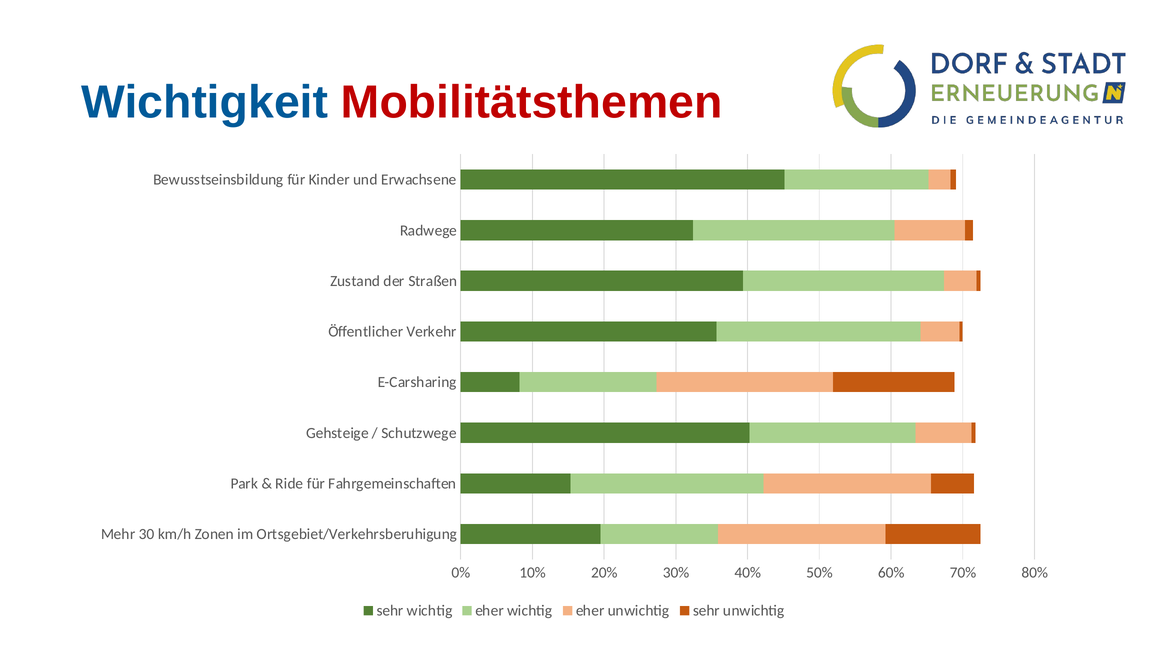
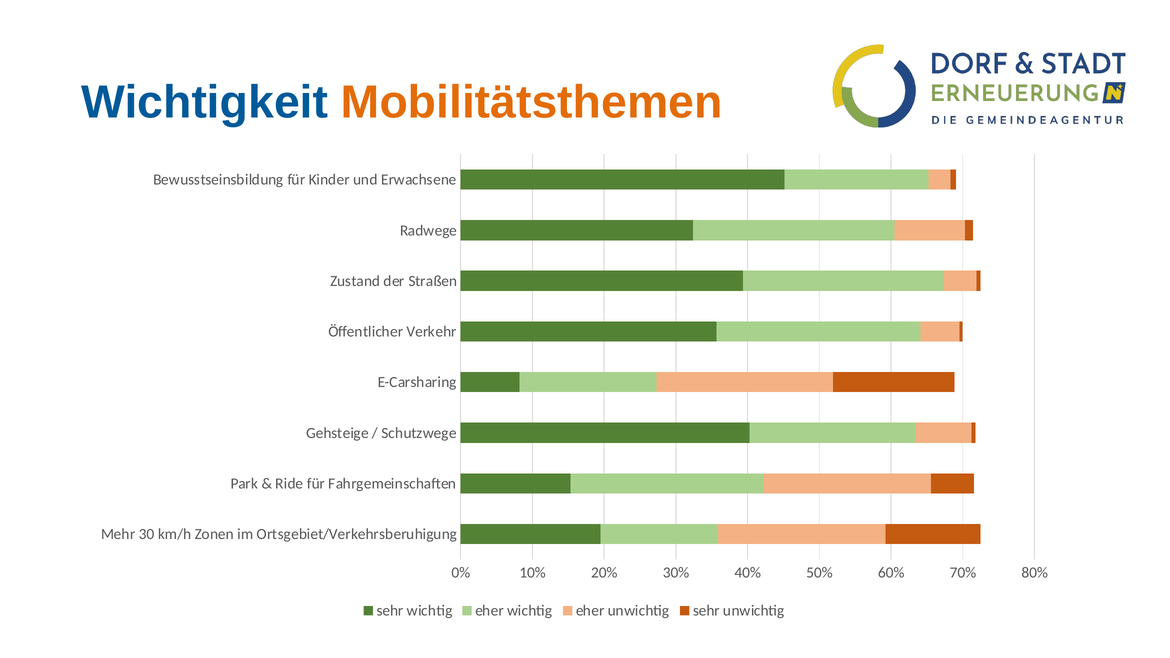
Mobilitätsthemen colour: red -> orange
